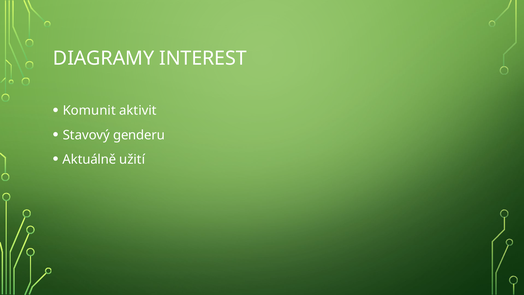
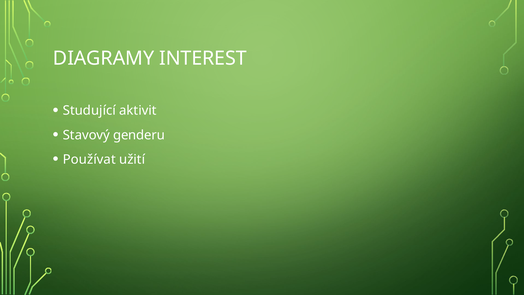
Komunit: Komunit -> Studující
Aktuálně: Aktuálně -> Používat
